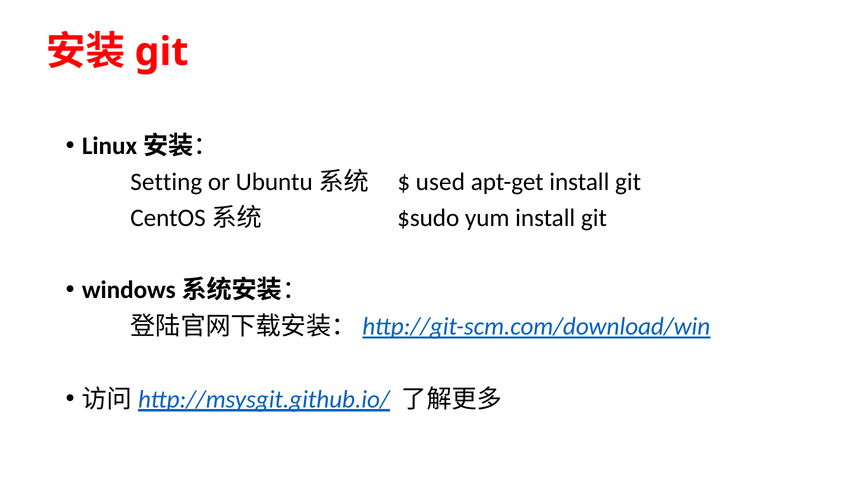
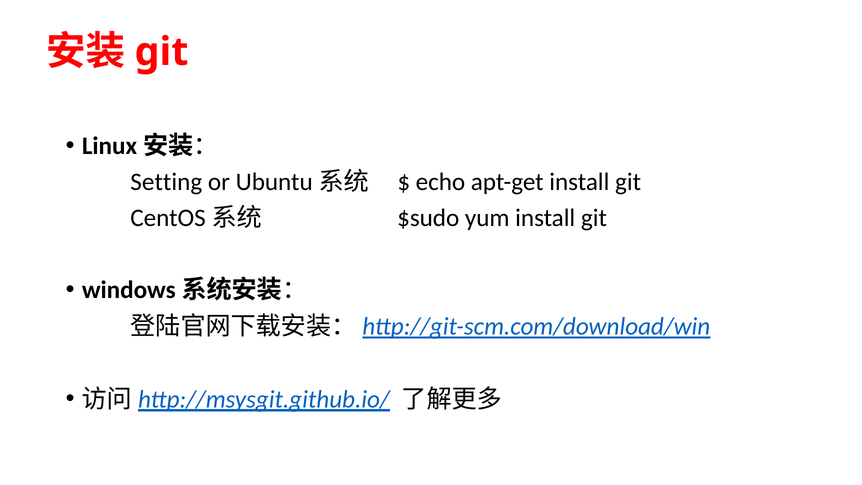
used: used -> echo
